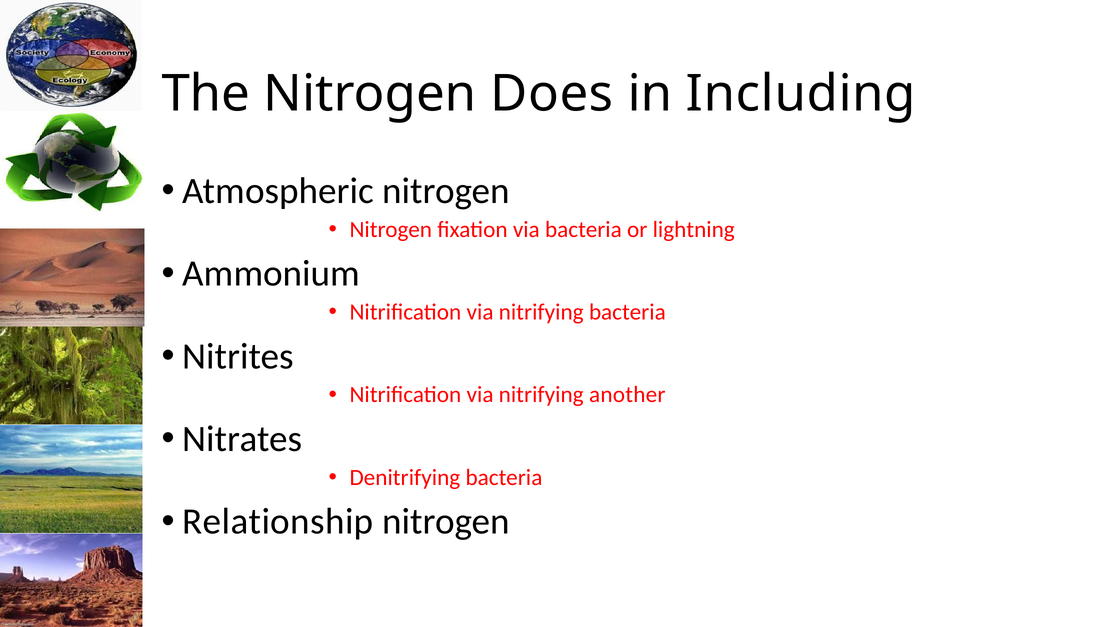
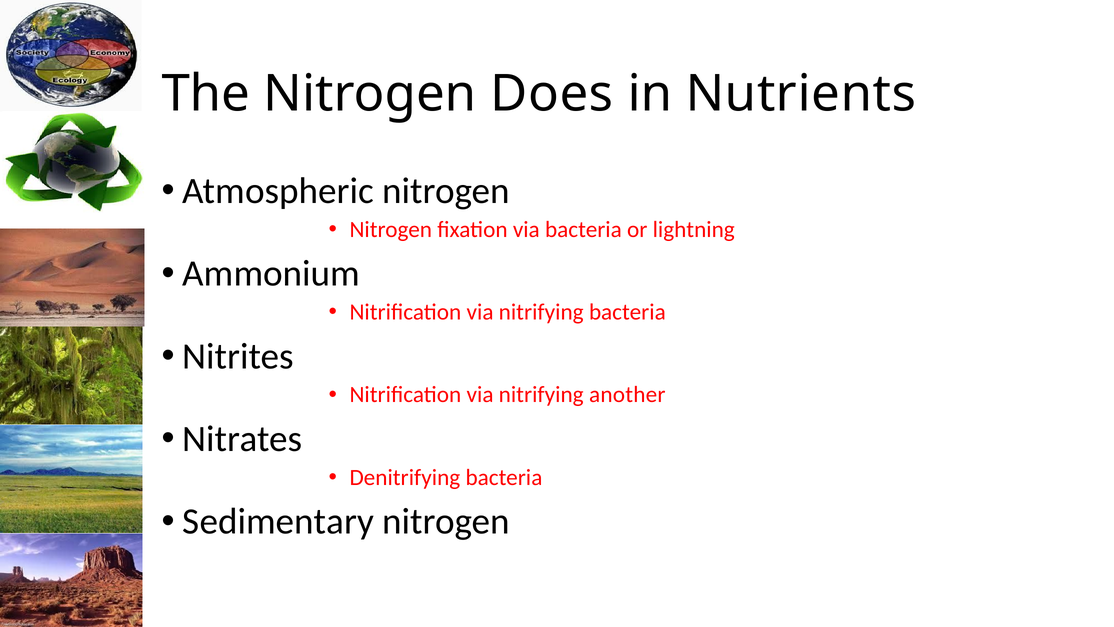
Including: Including -> Nutrients
Relationship: Relationship -> Sedimentary
